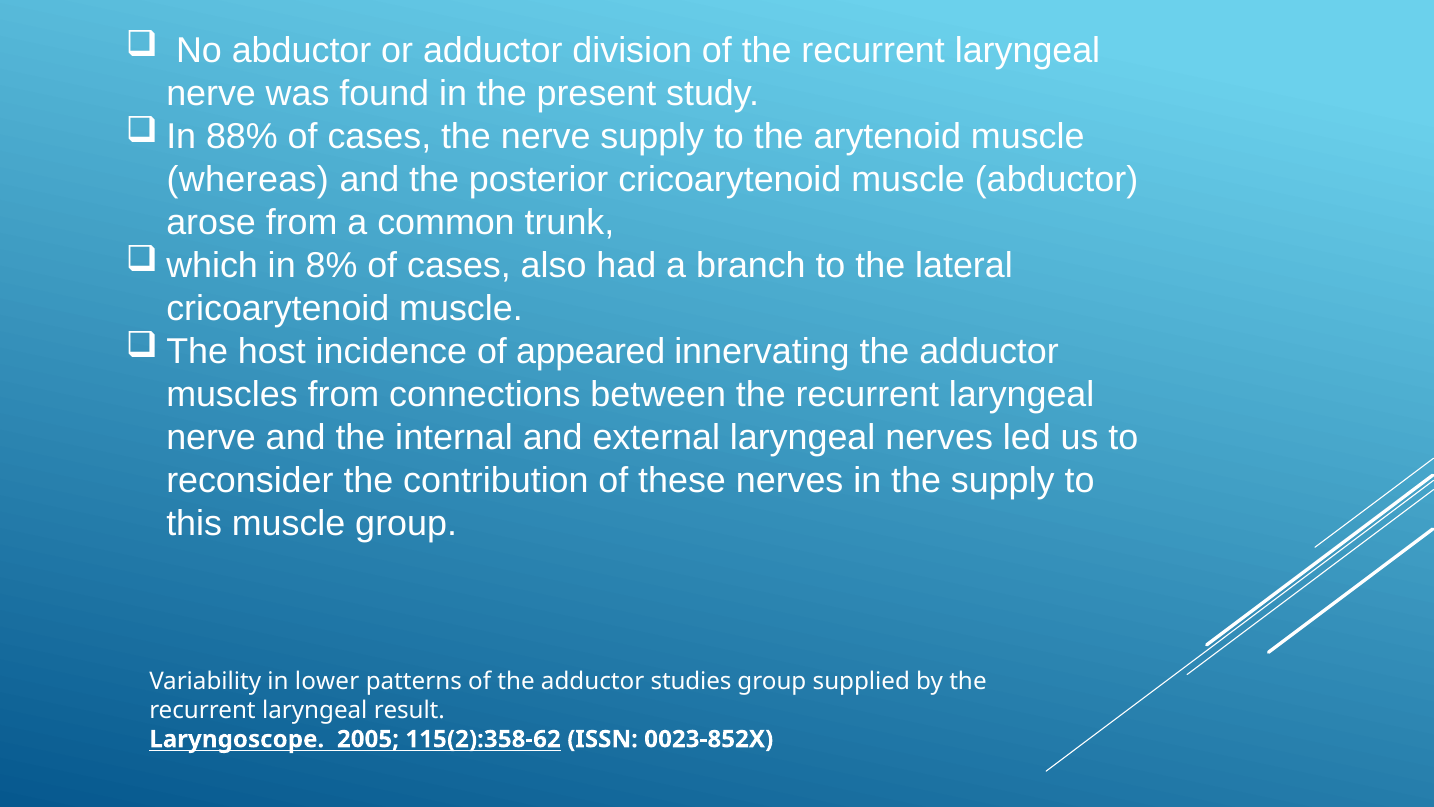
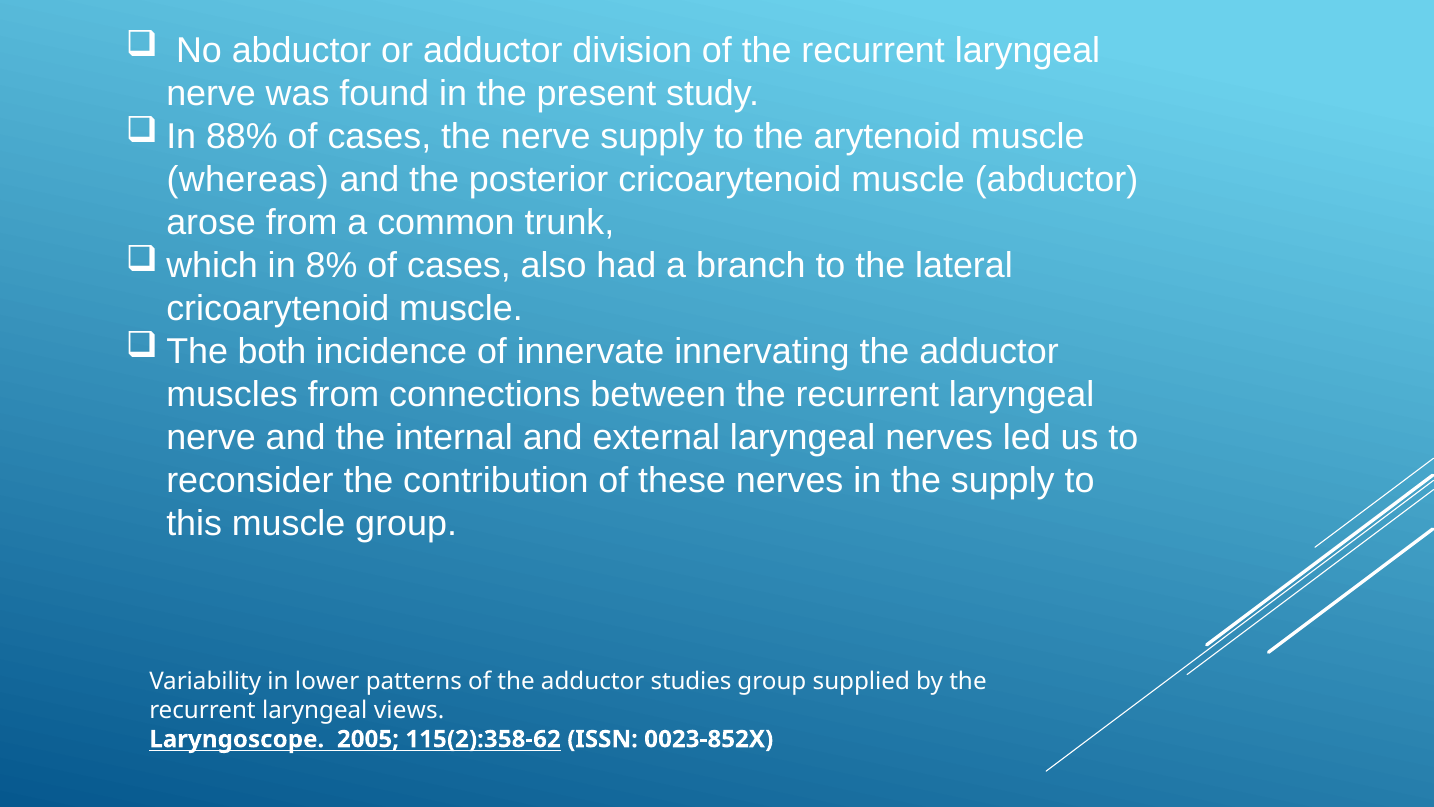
host: host -> both
appeared: appeared -> innervate
result: result -> views
